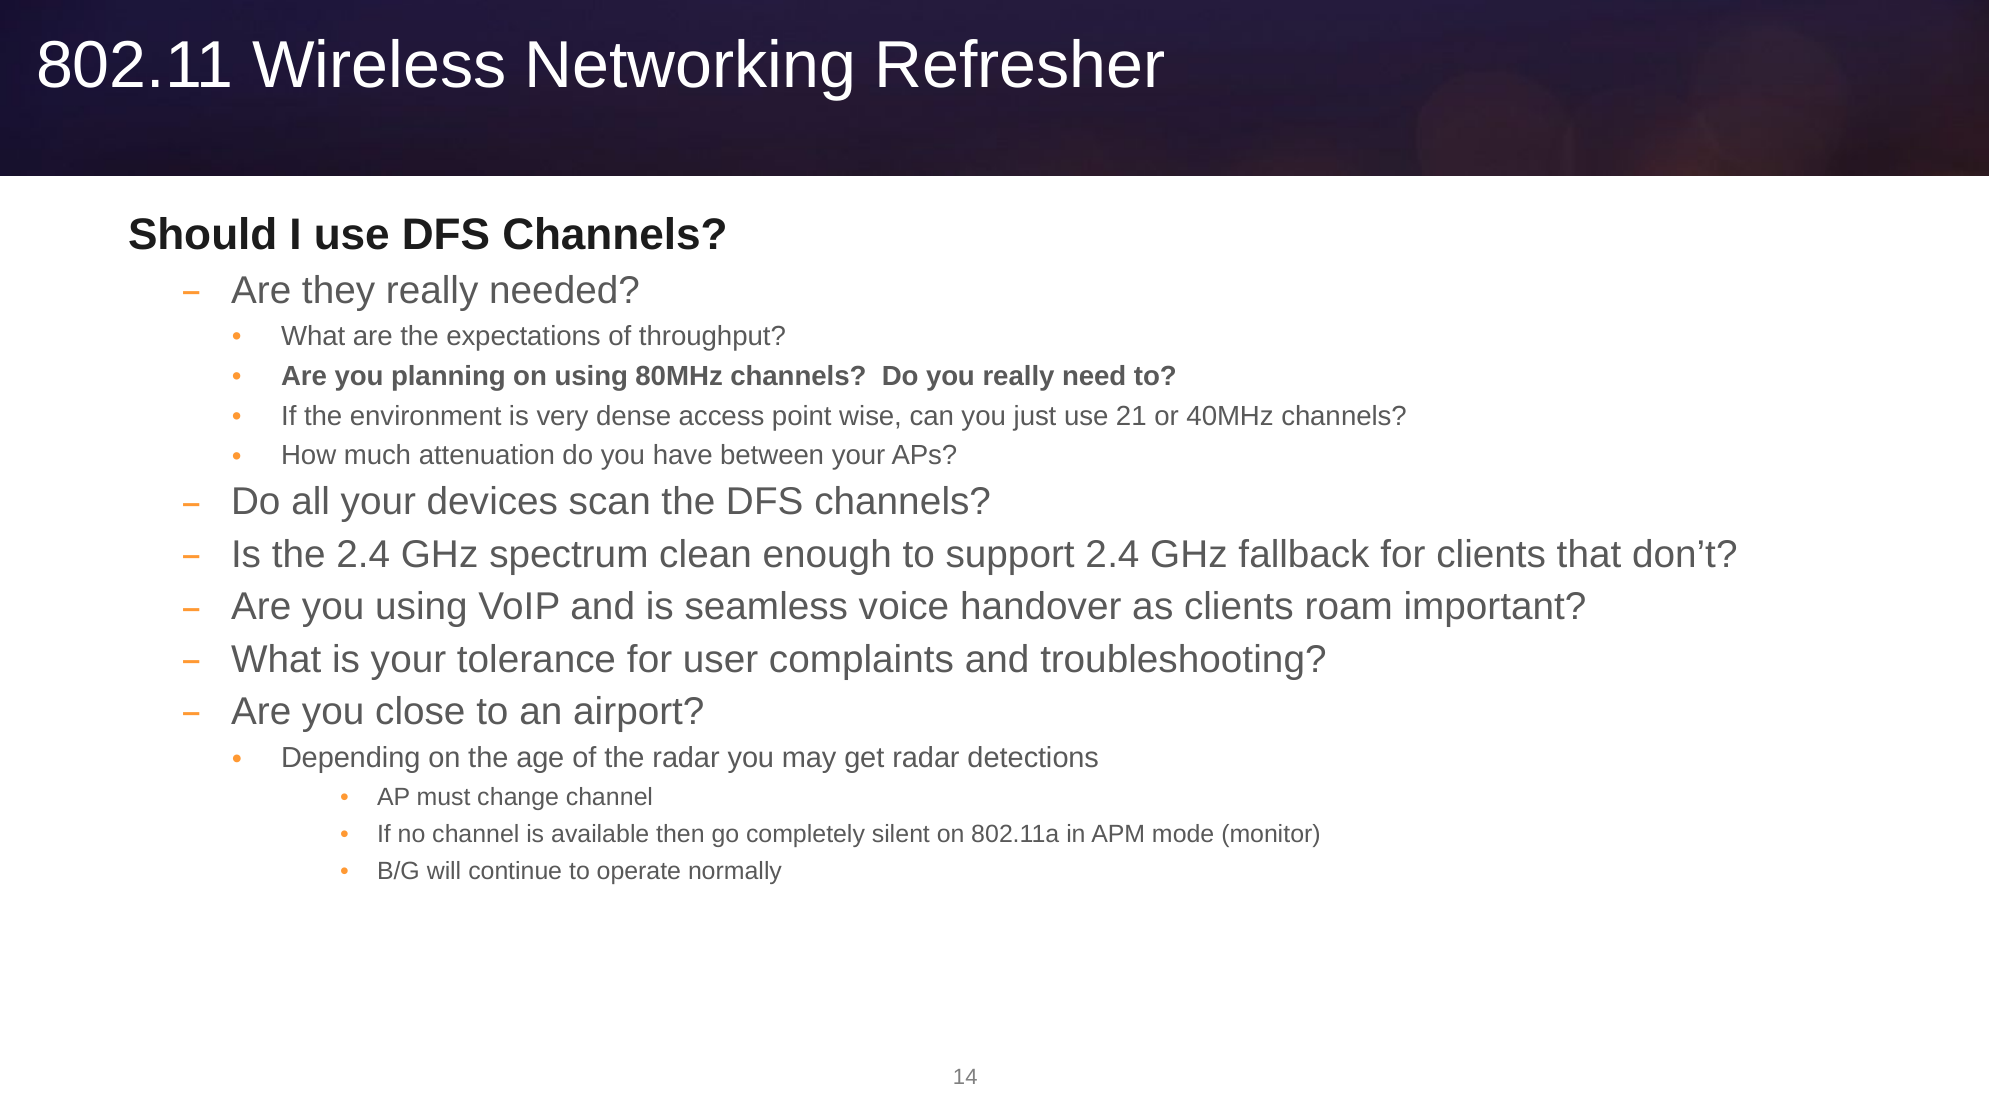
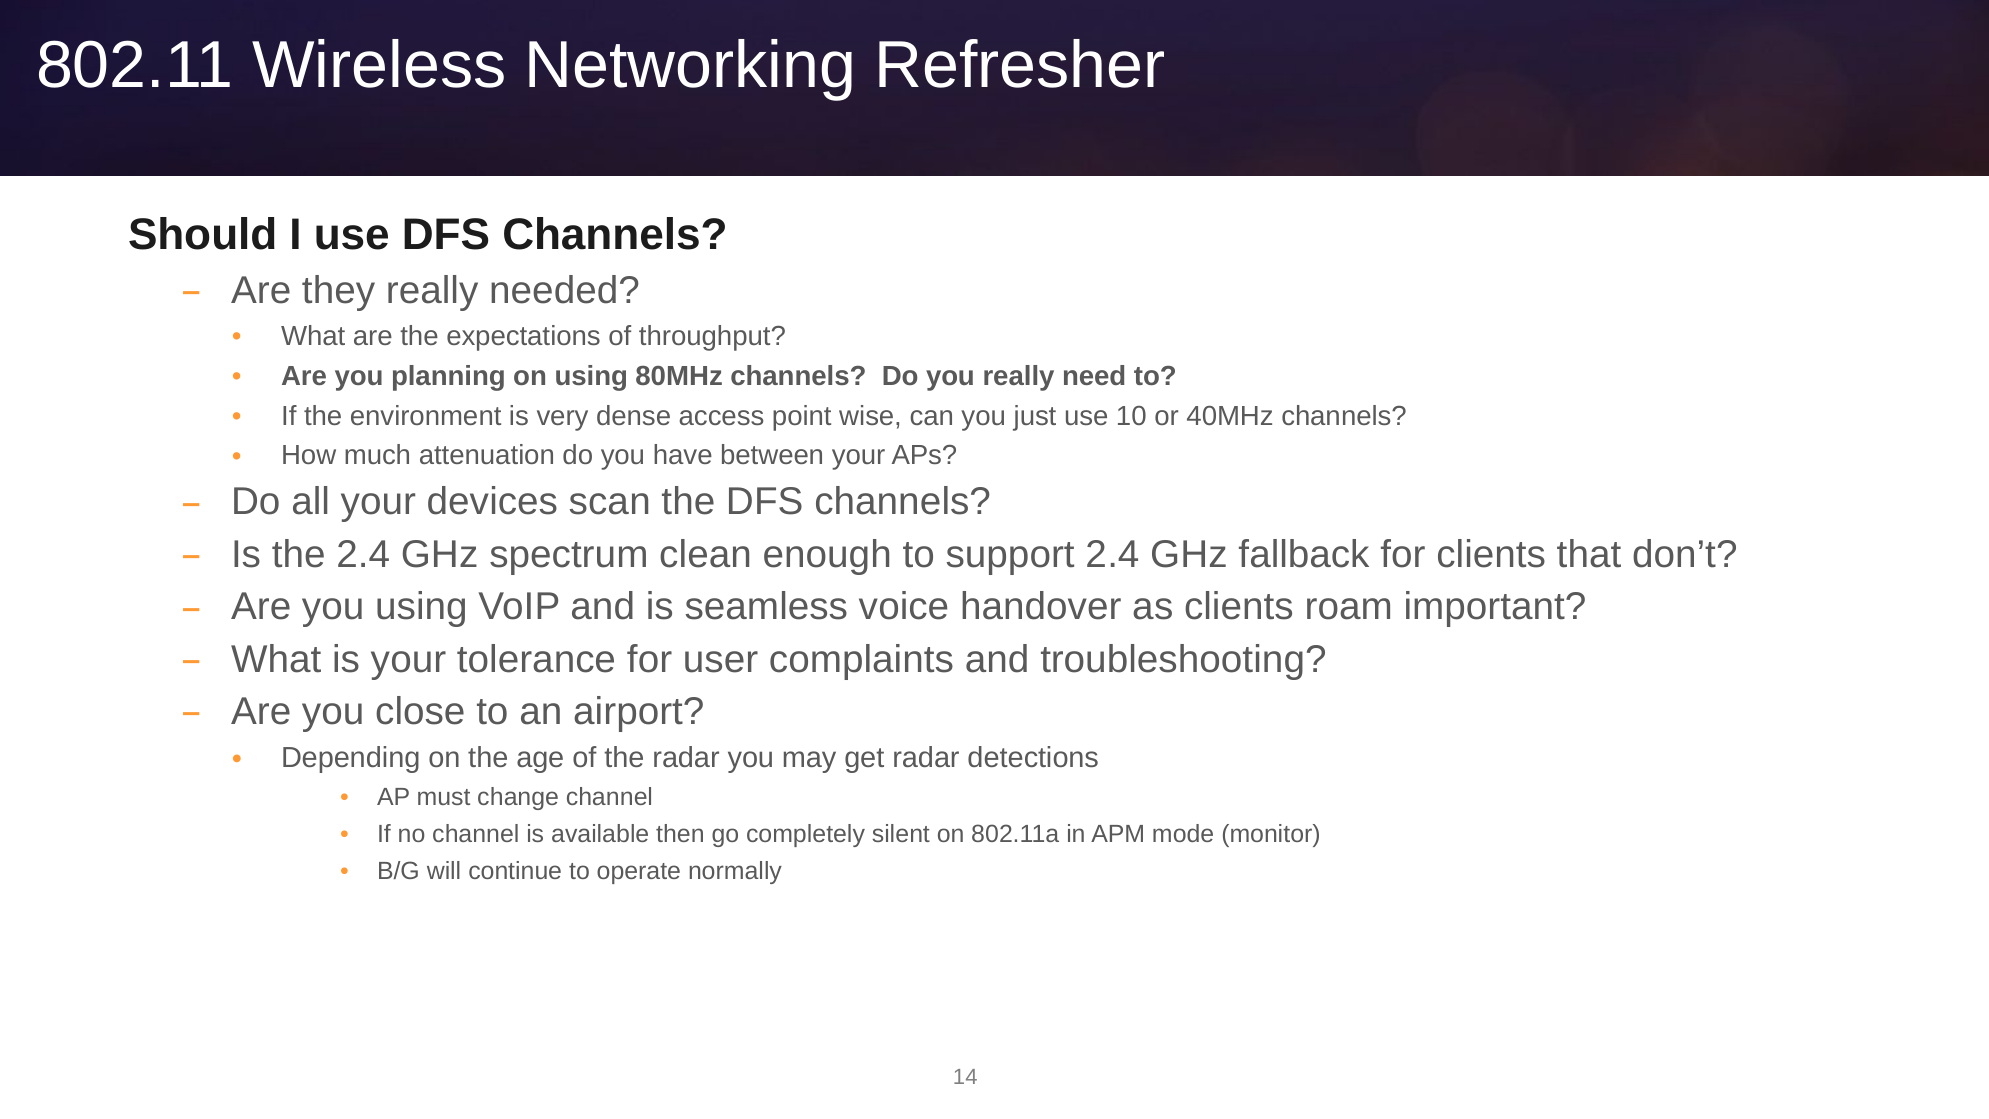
21: 21 -> 10
